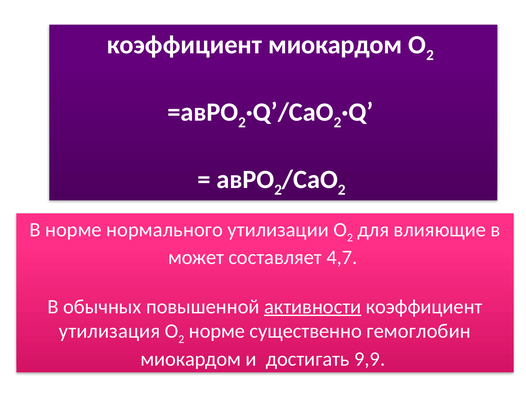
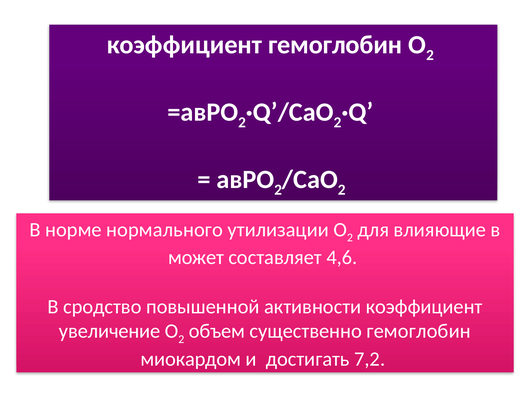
коэффициент миокардом: миокардом -> гемоглобин
4,7: 4,7 -> 4,6
обычных: обычных -> сродство
активности underline: present -> none
утилизация: утилизация -> увеличение
норме at (217, 332): норме -> объем
9,9: 9,9 -> 7,2
